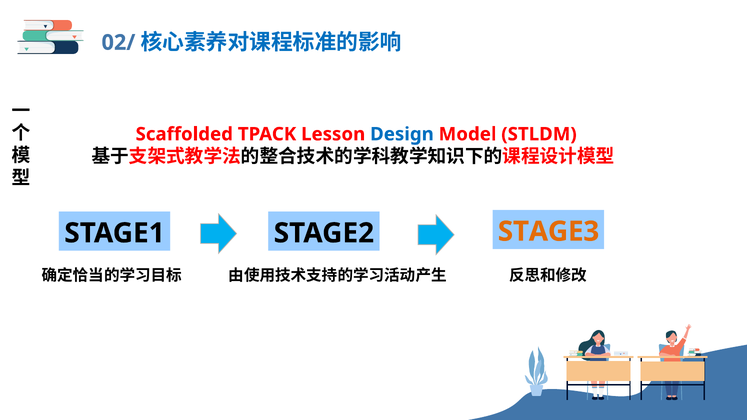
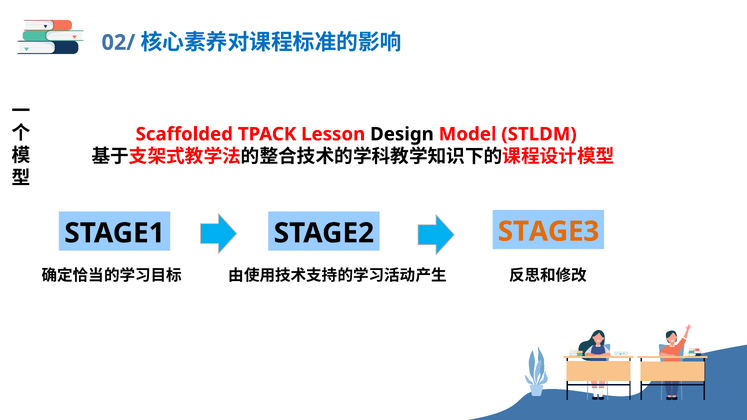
Design colour: blue -> black
